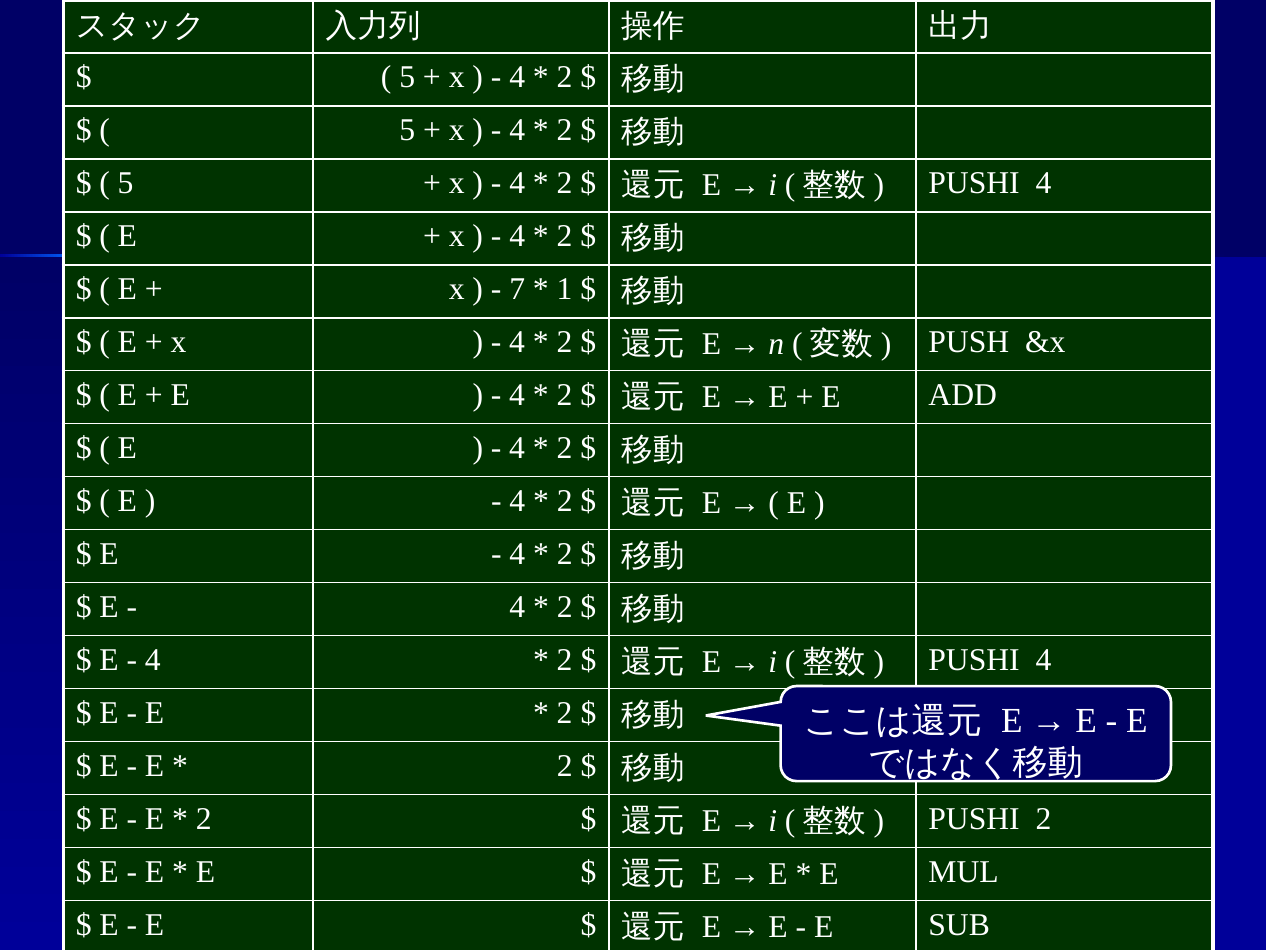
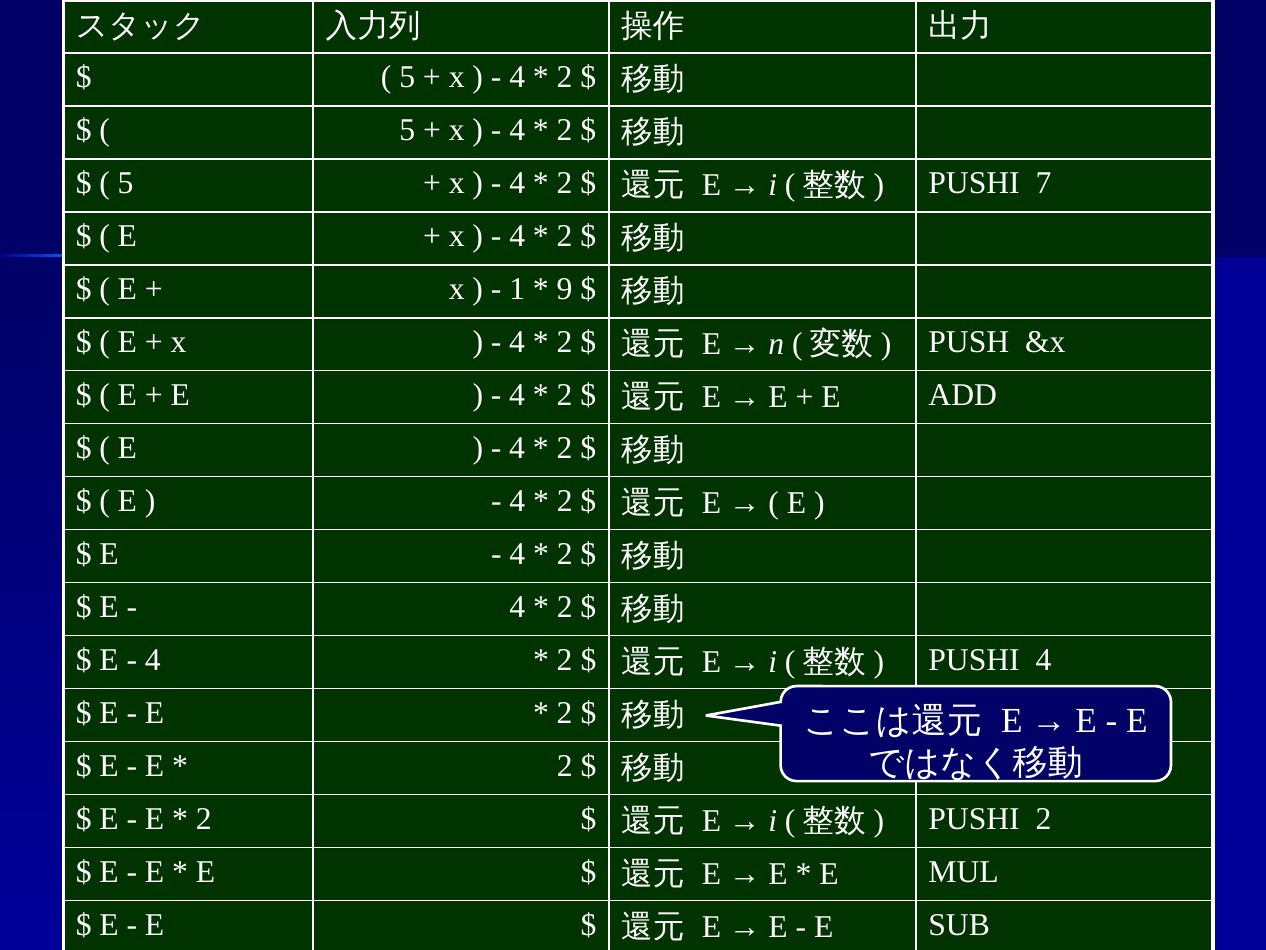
4 at (1044, 183): 4 -> 7
7: 7 -> 1
1: 1 -> 9
